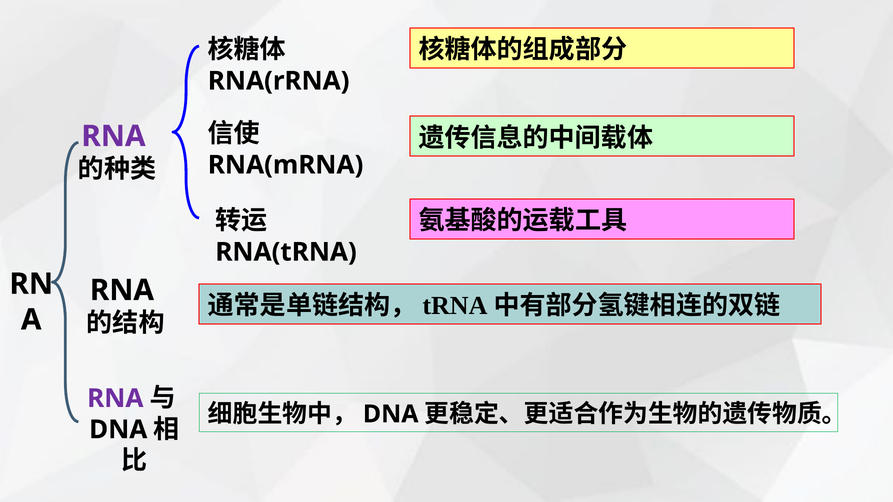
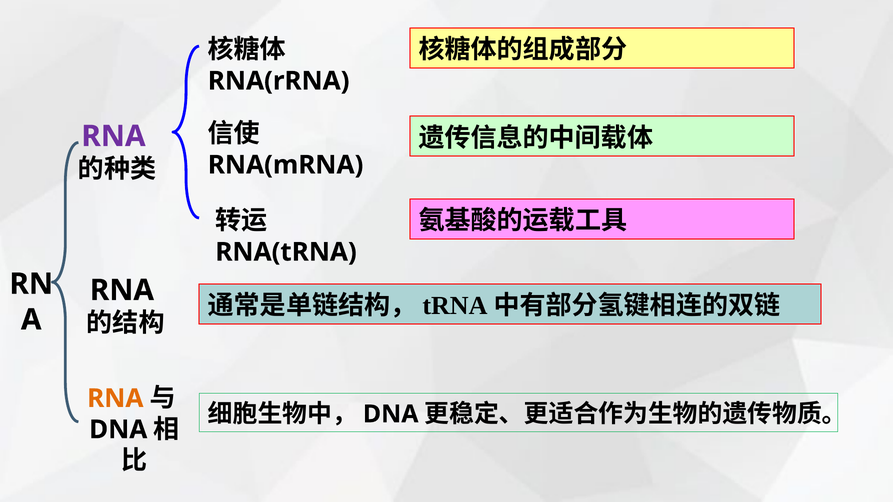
RNA at (115, 399) colour: purple -> orange
